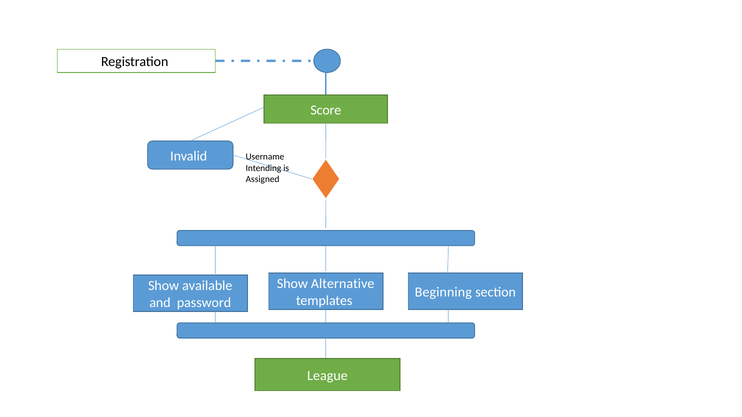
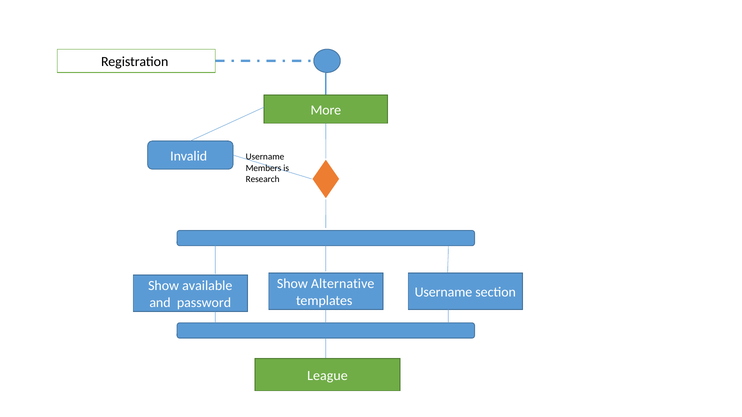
Score: Score -> More
Intending: Intending -> Members
Assigned: Assigned -> Research
Beginning at (443, 292): Beginning -> Username
